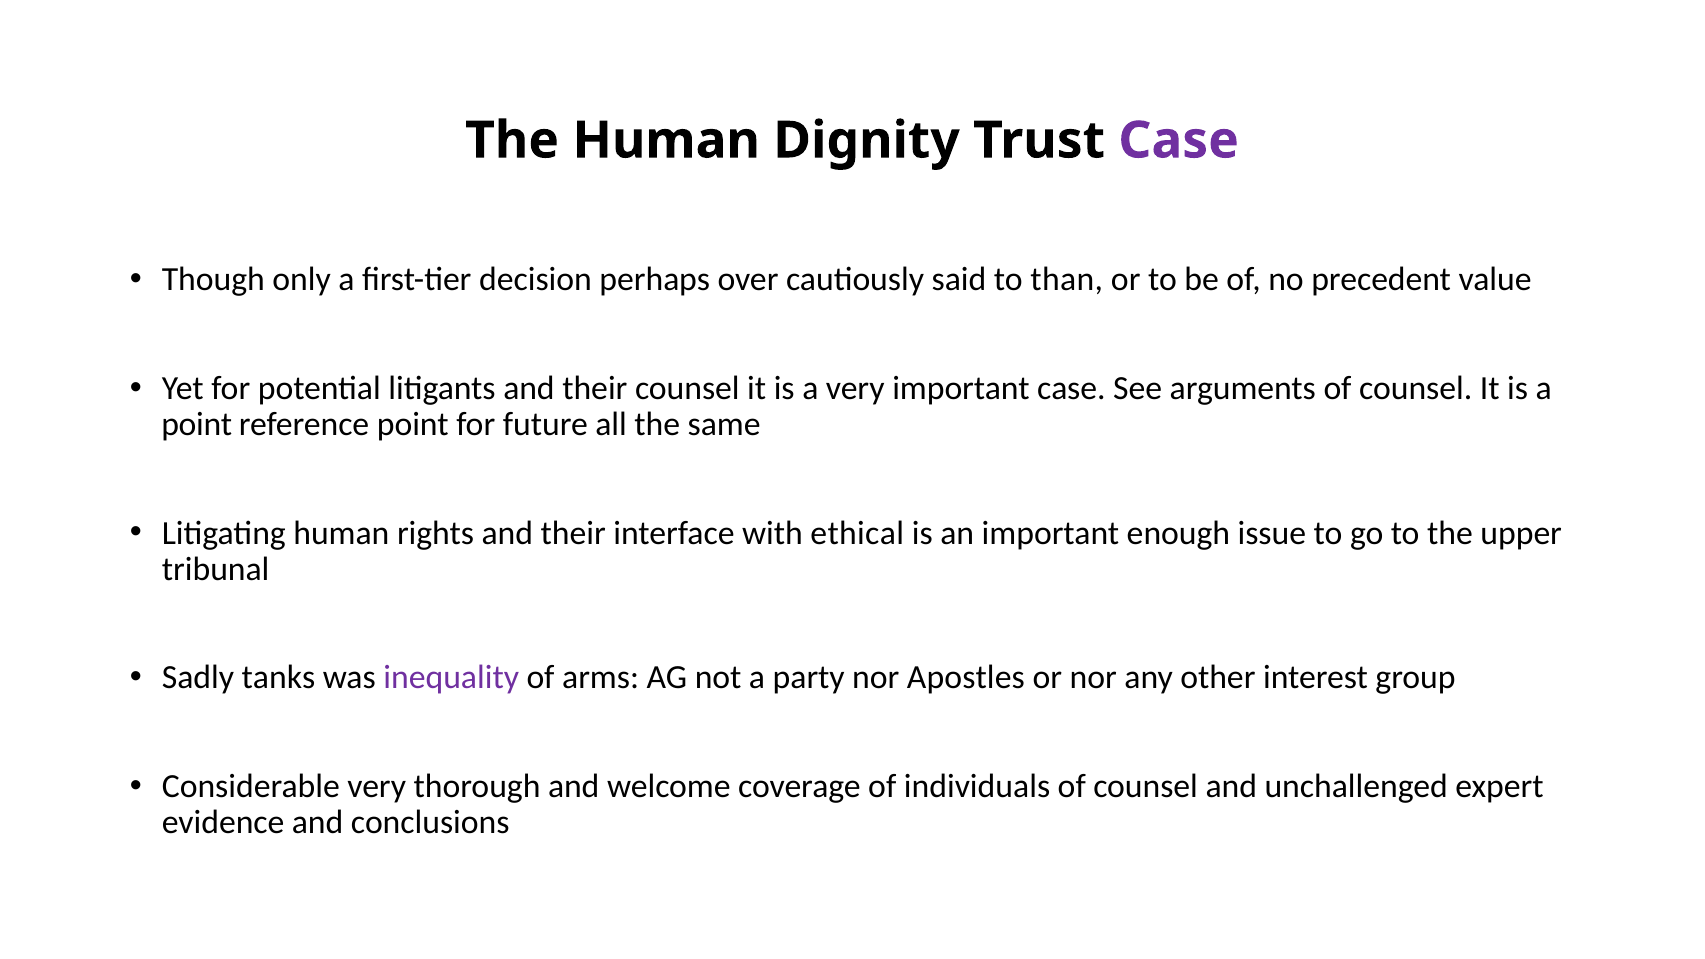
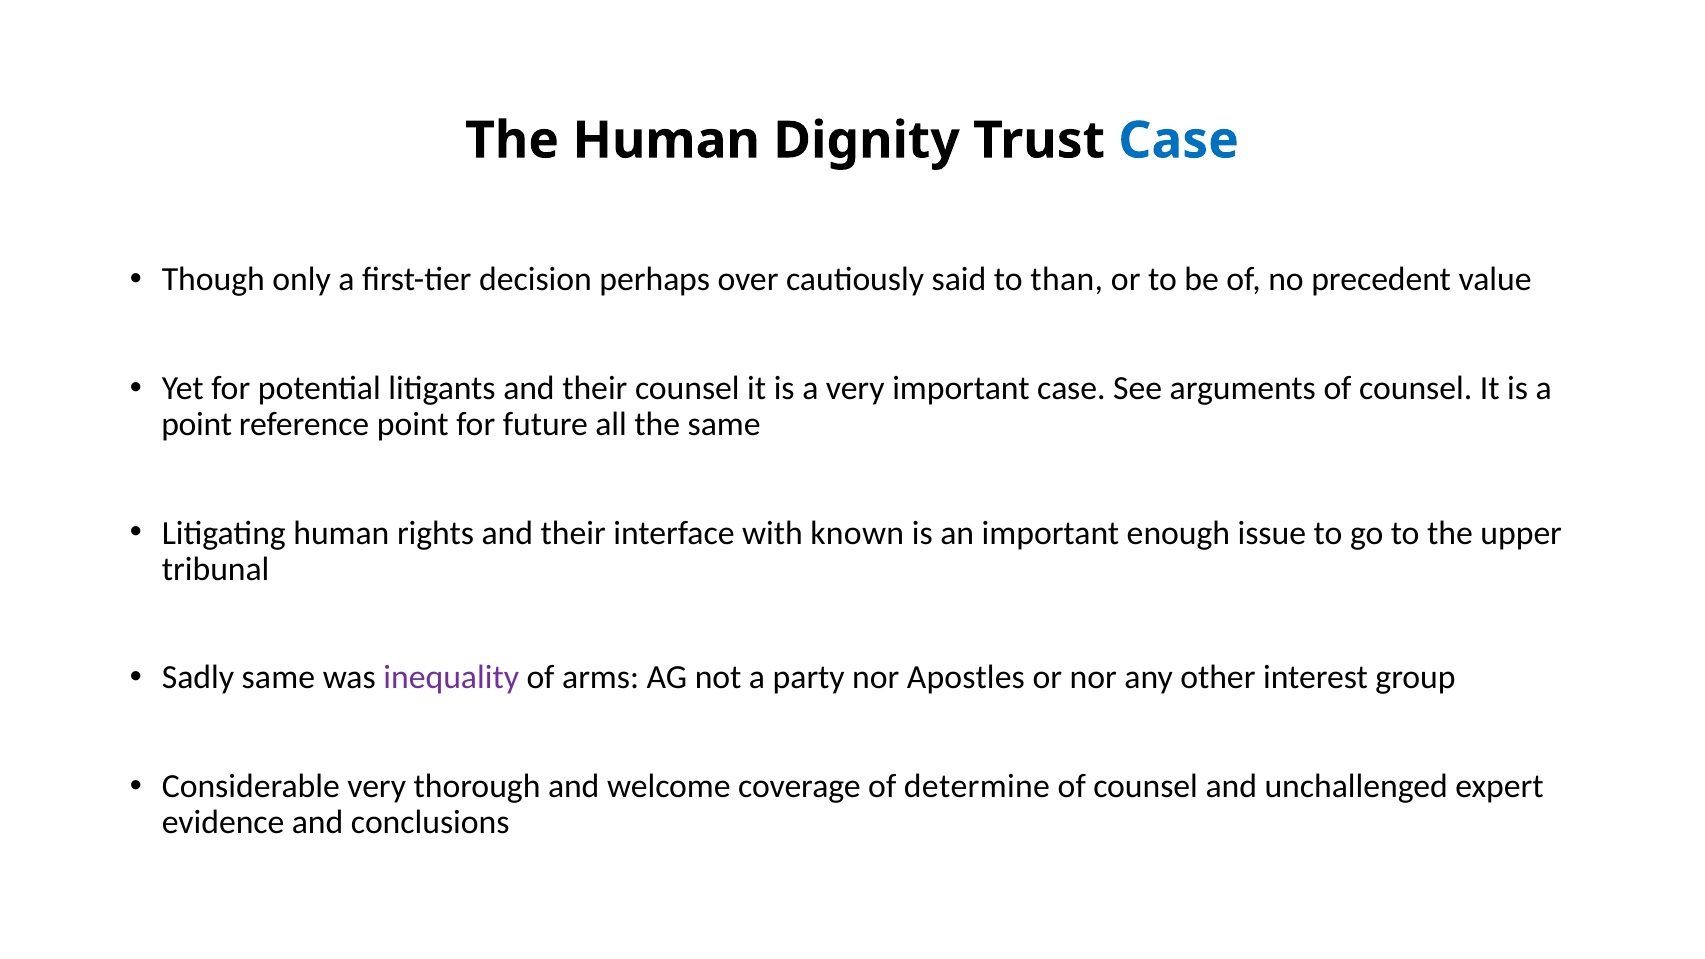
Case at (1179, 141) colour: purple -> blue
ethical: ethical -> known
Sadly tanks: tanks -> same
individuals: individuals -> determine
